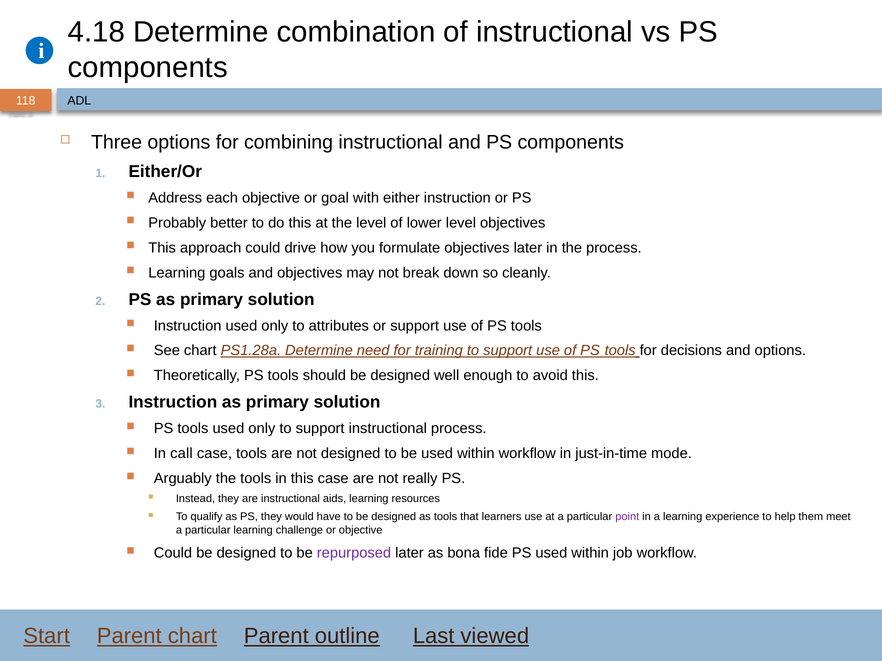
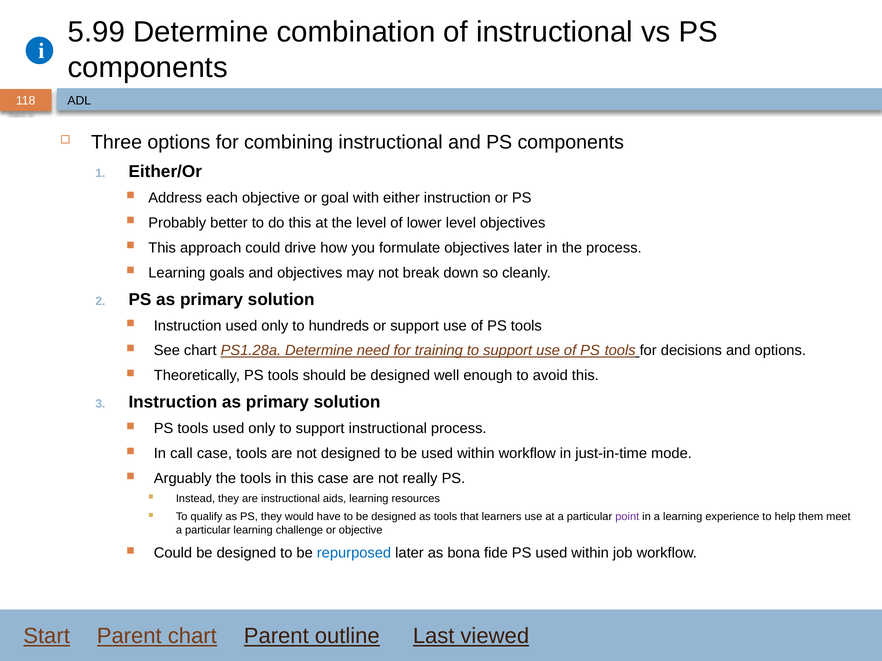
4.18: 4.18 -> 5.99
attributes: attributes -> hundreds
repurposed colour: purple -> blue
